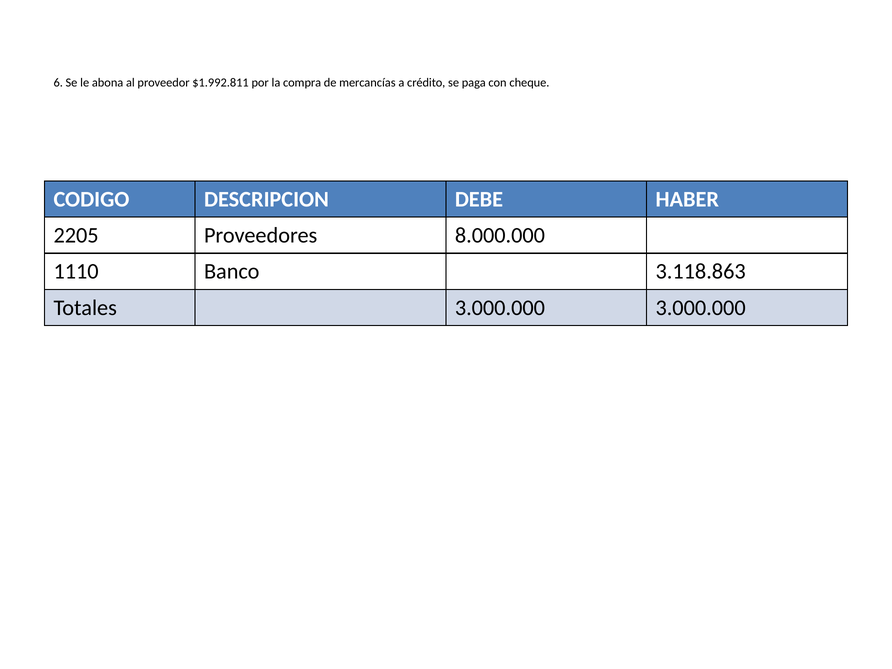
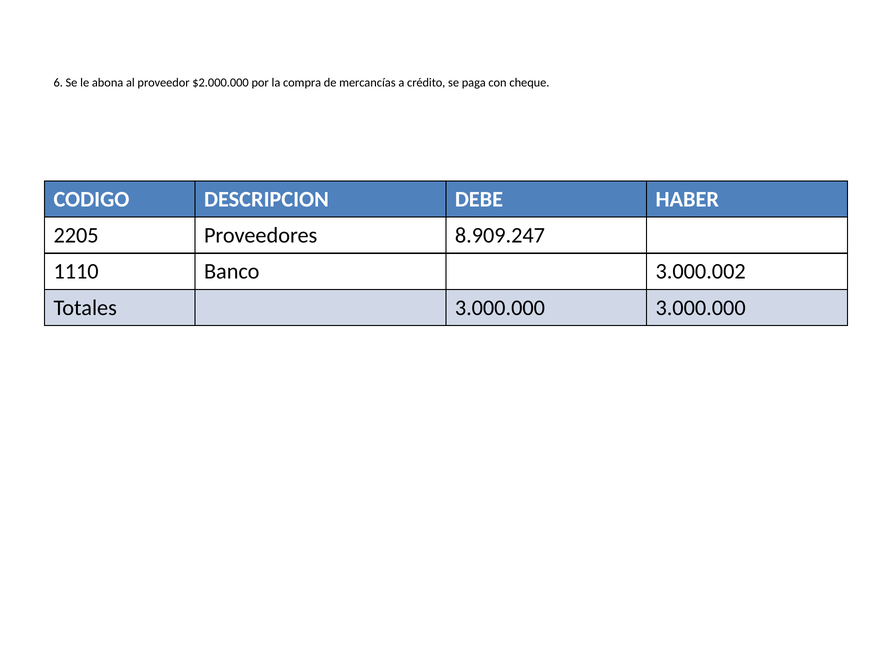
$1.992.811: $1.992.811 -> $2.000.000
8.000.000: 8.000.000 -> 8.909.247
3.118.863: 3.118.863 -> 3.000.002
